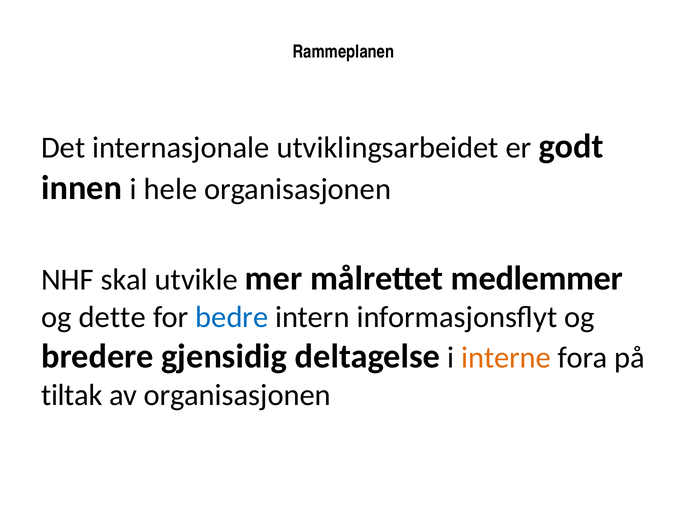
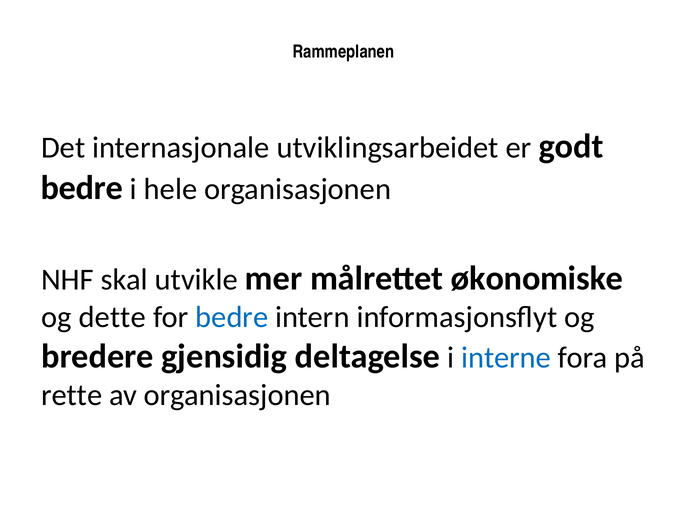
innen at (82, 188): innen -> bedre
medlemmer: medlemmer -> økonomiske
interne colour: orange -> blue
tiltak: tiltak -> rette
